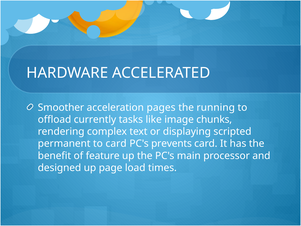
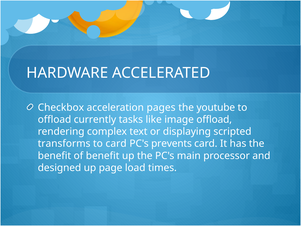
Smoother: Smoother -> Checkbox
running: running -> youtube
image chunks: chunks -> offload
permanent: permanent -> transforms
of feature: feature -> benefit
